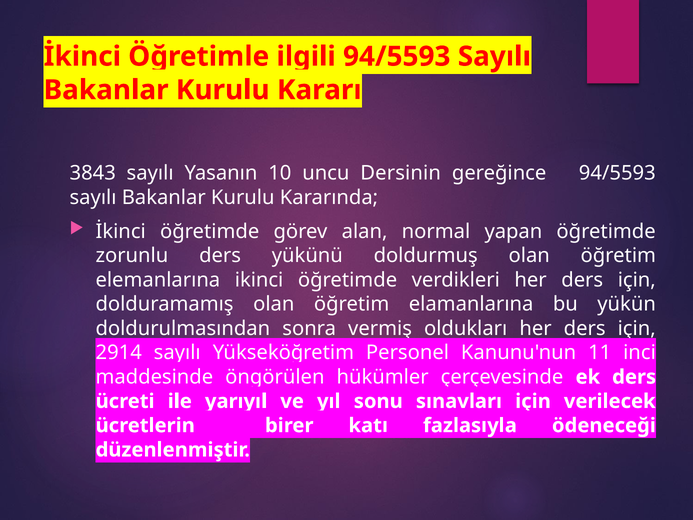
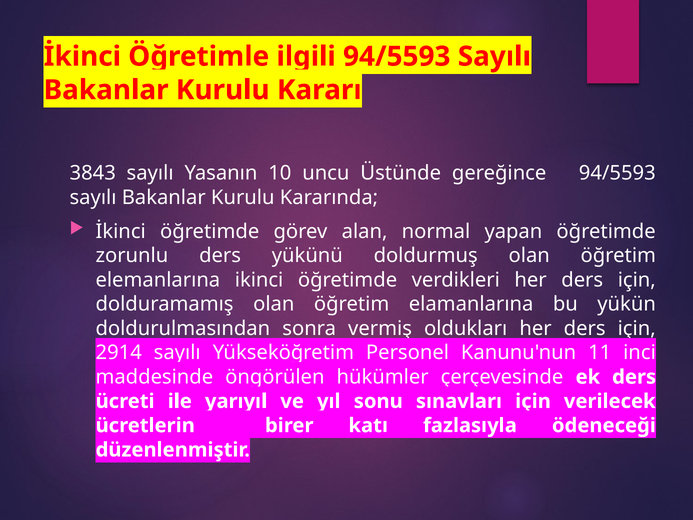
Dersinin: Dersinin -> Üstünde
